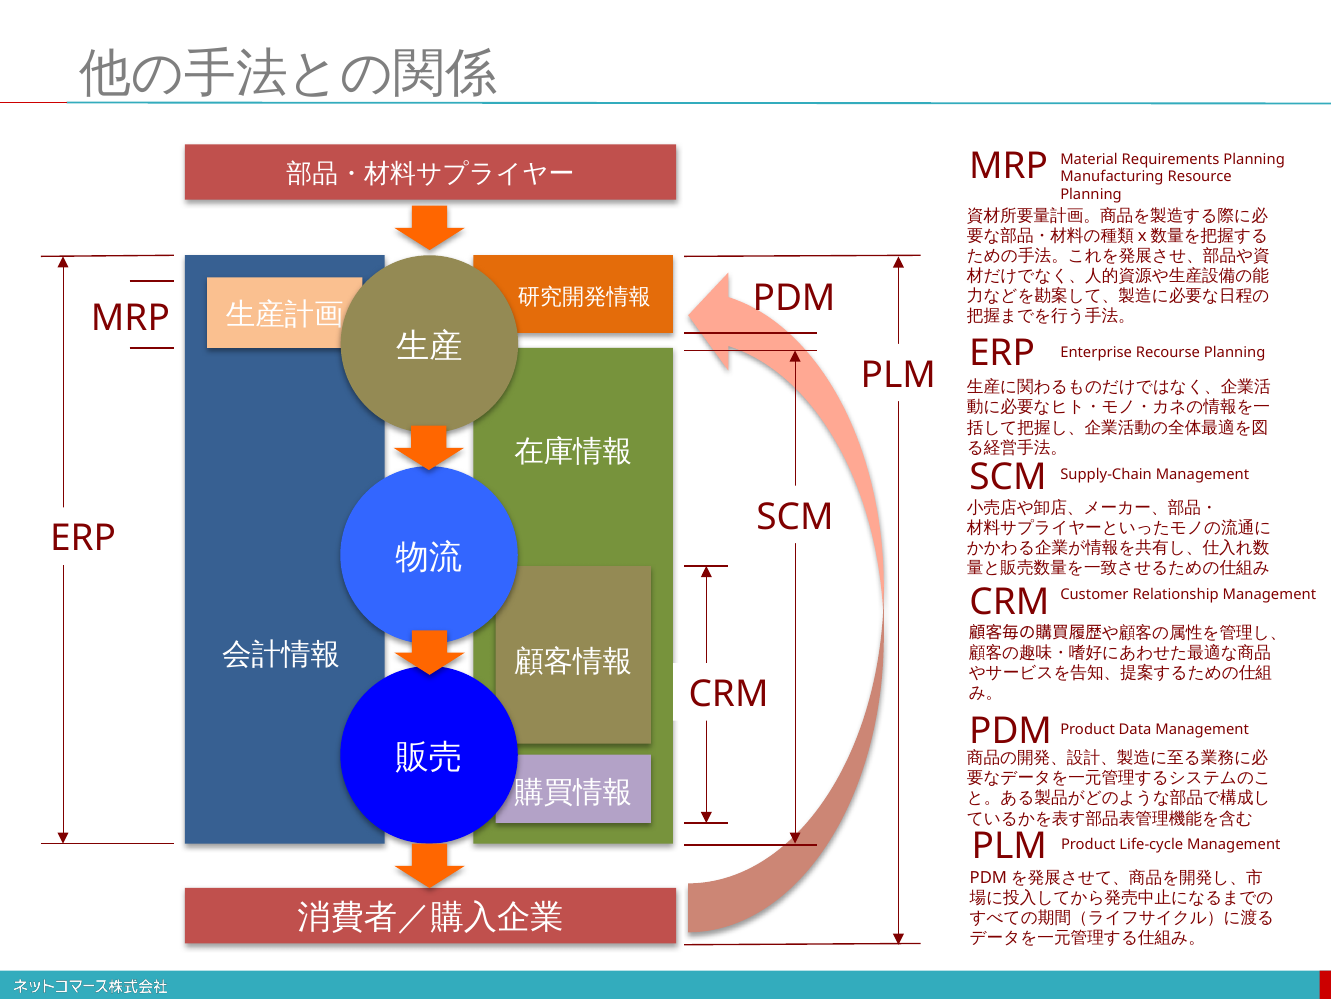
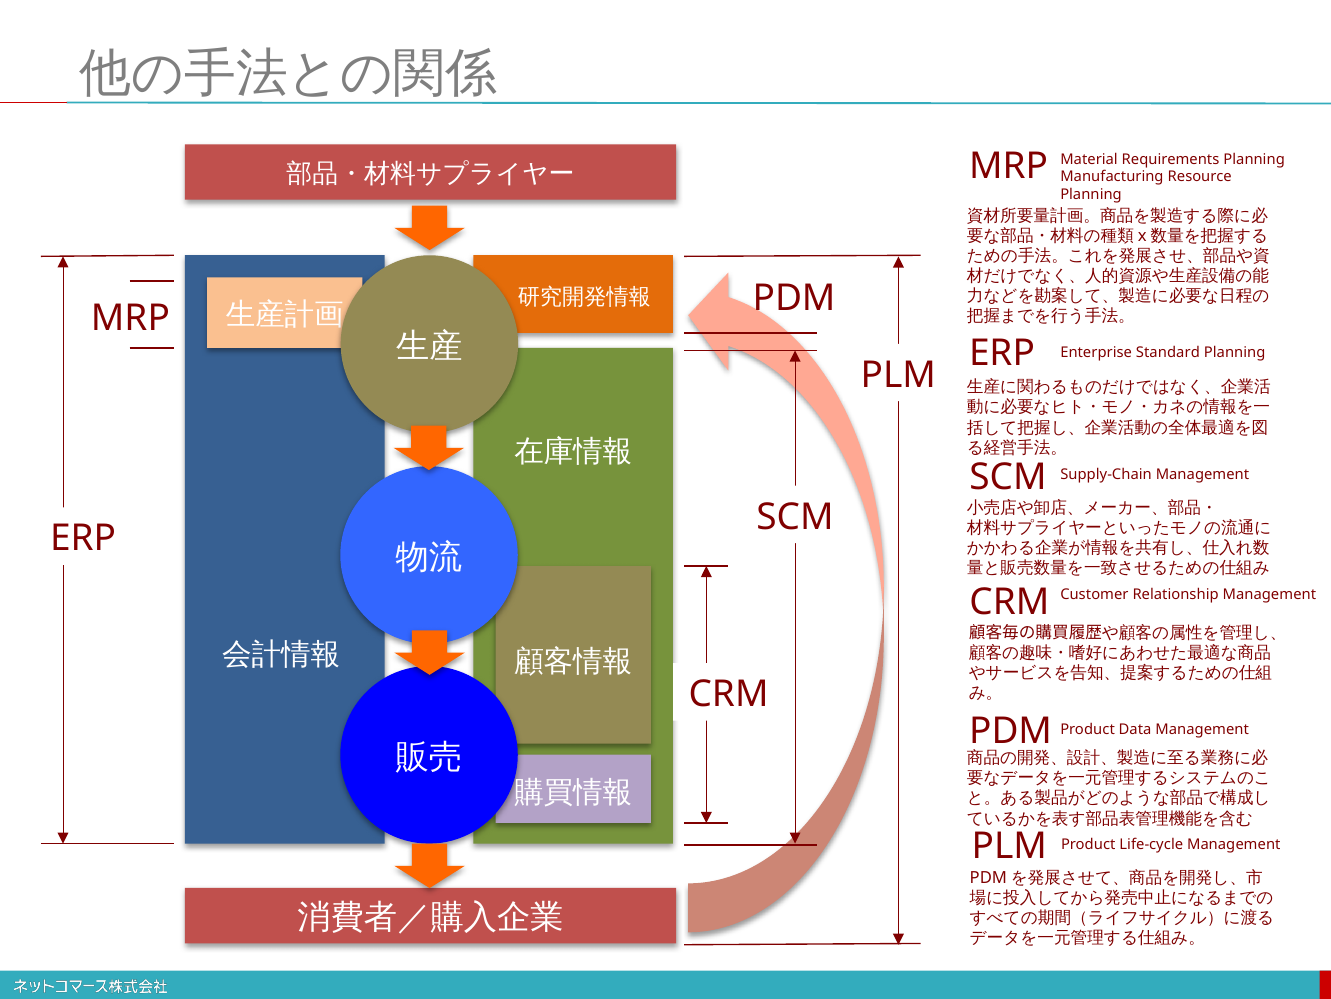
Recourse: Recourse -> Standard
